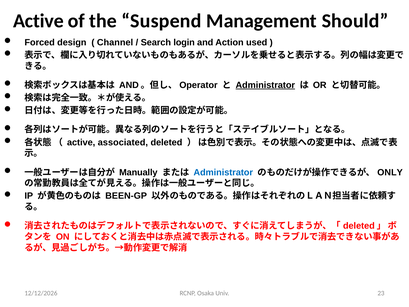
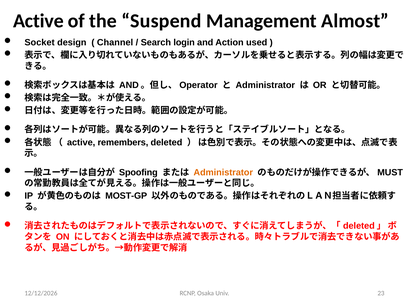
Should: Should -> Almost
Forced: Forced -> Socket
Administrator at (265, 85) underline: present -> none
associated: associated -> remembers
Manually: Manually -> Spoofing
Administrator at (223, 172) colour: blue -> orange
ONLY: ONLY -> MUST
BEEN-GP: BEEN-GP -> MOST-GP
